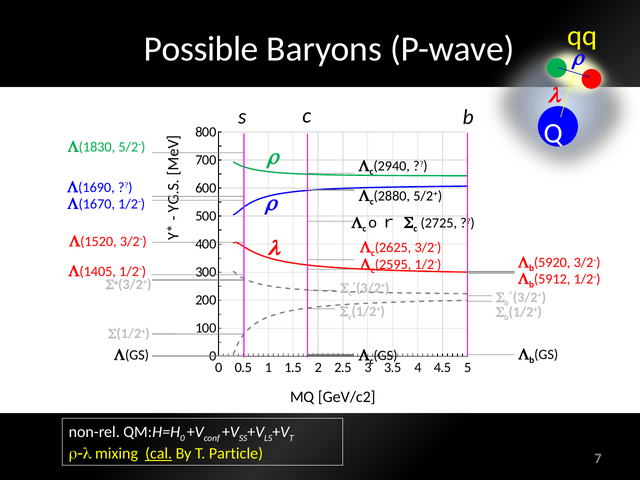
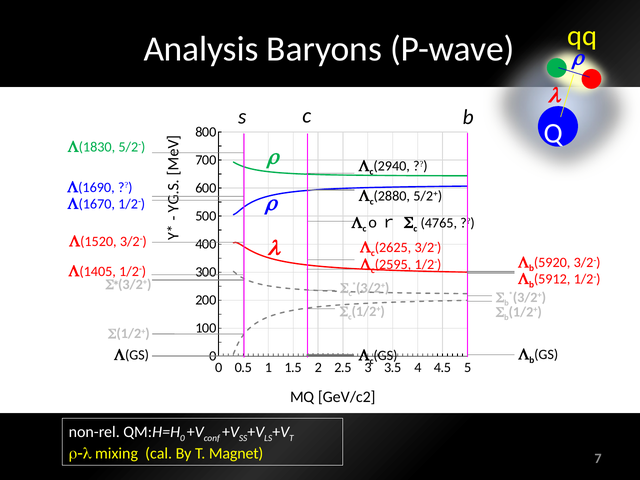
Possible: Possible -> Analysis
2725: 2725 -> 4765
cal underline: present -> none
Particle: Particle -> Magnet
